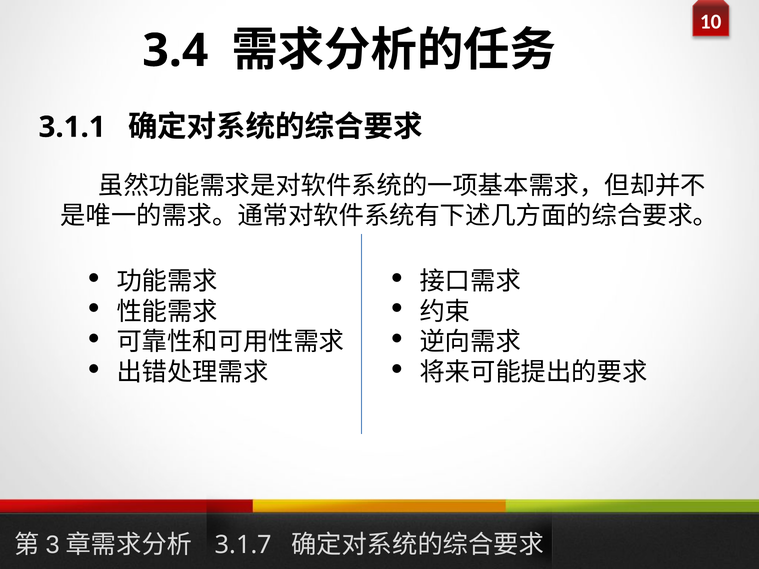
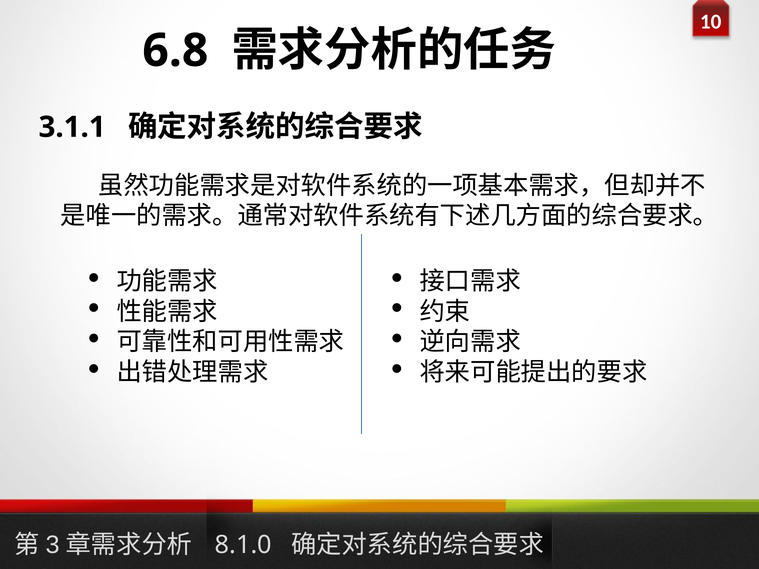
3.4: 3.4 -> 6.8
3.1.7: 3.1.7 -> 8.1.0
